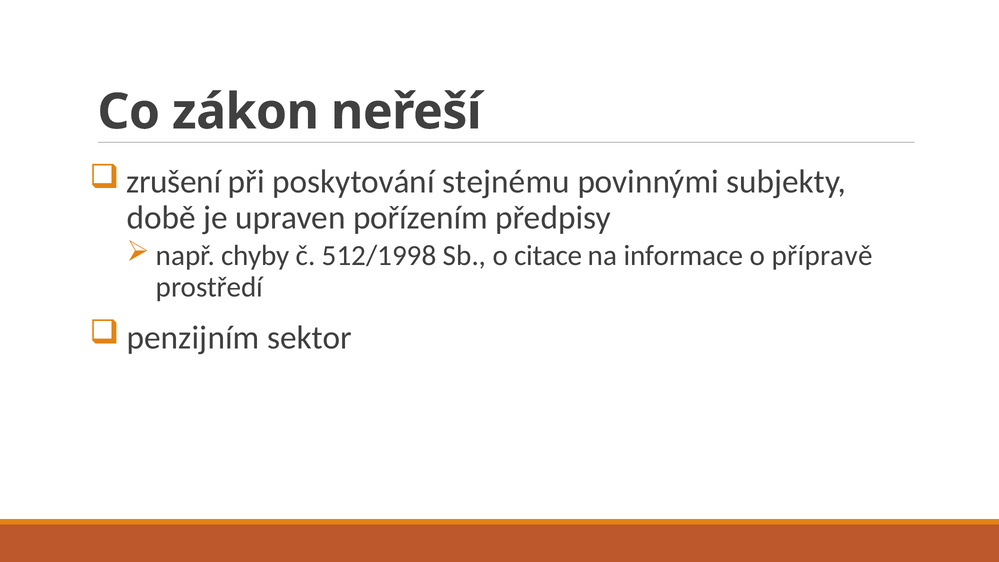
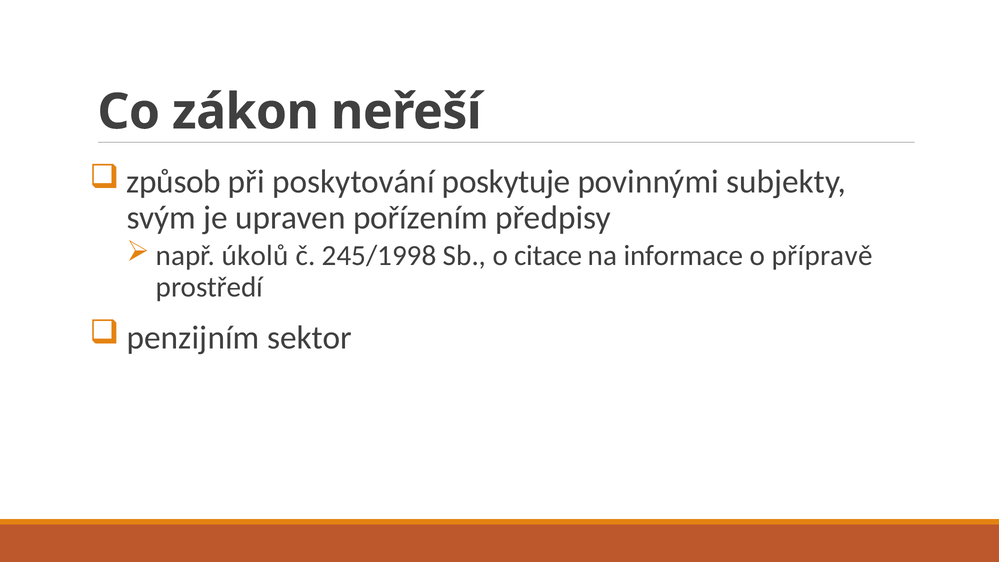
zrušení: zrušení -> způsob
stejnému: stejnému -> poskytuje
době: době -> svým
chyby: chyby -> úkolů
512/1998: 512/1998 -> 245/1998
